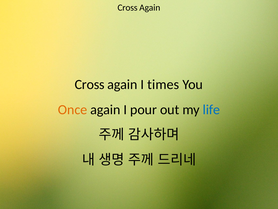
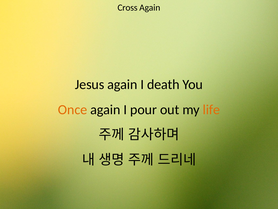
Cross at (90, 84): Cross -> Jesus
times: times -> death
life colour: blue -> orange
